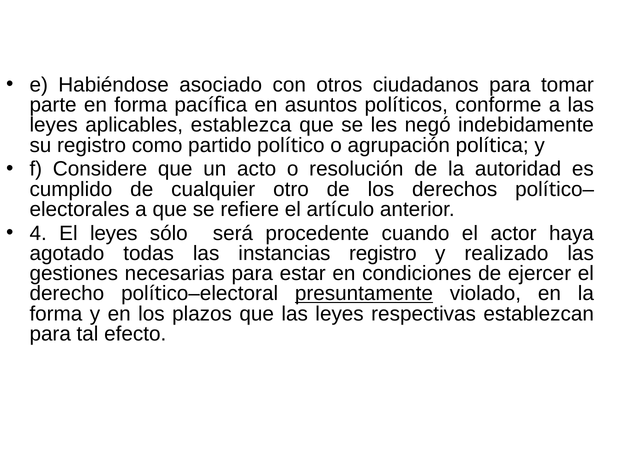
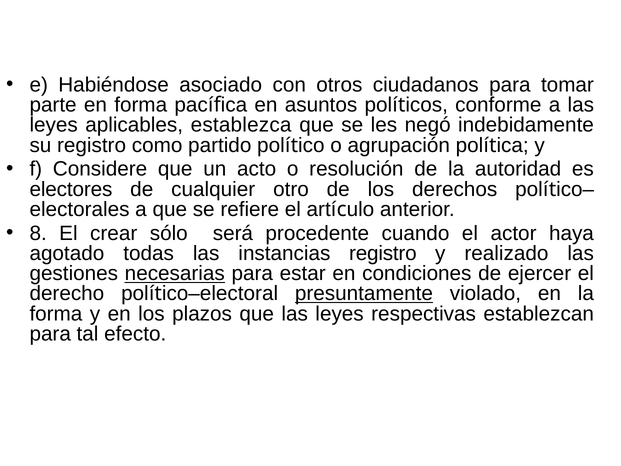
cumplido: cumplido -> electores
4: 4 -> 8
El leyes: leyes -> crear
necesarias underline: none -> present
